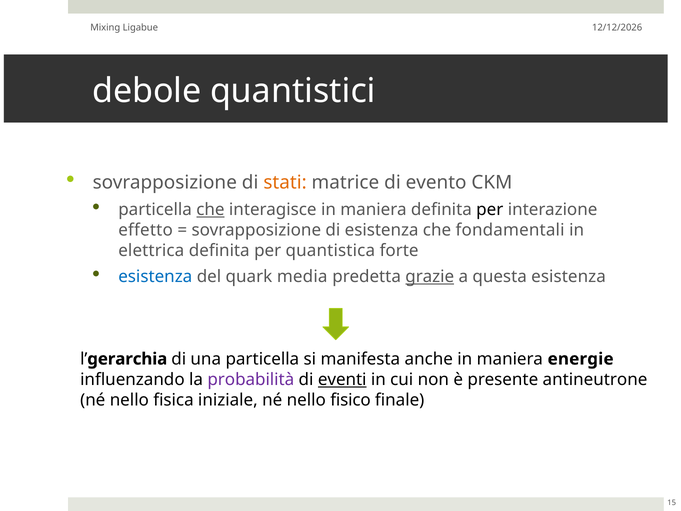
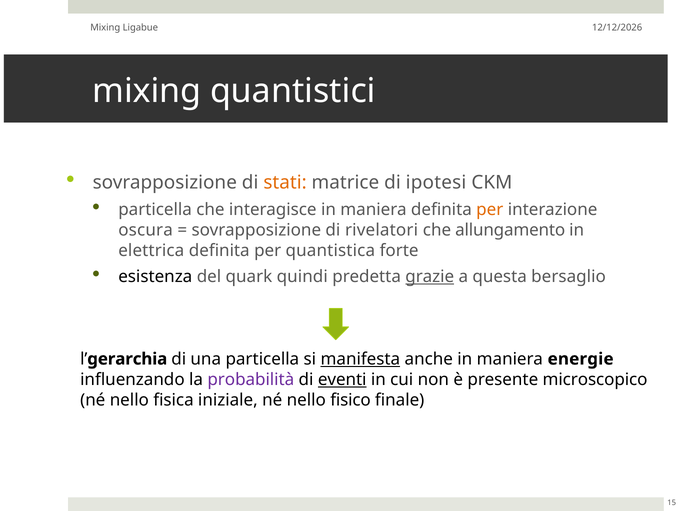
debole at (147, 91): debole -> mixing
evento: evento -> ipotesi
che at (210, 210) underline: present -> none
per at (490, 210) colour: black -> orange
effetto: effetto -> oscura
di esistenza: esistenza -> rivelatori
fondamentali: fondamentali -> allungamento
esistenza at (155, 277) colour: blue -> black
media: media -> quindi
questa esistenza: esistenza -> bersaglio
manifesta underline: none -> present
antineutrone: antineutrone -> microscopico
